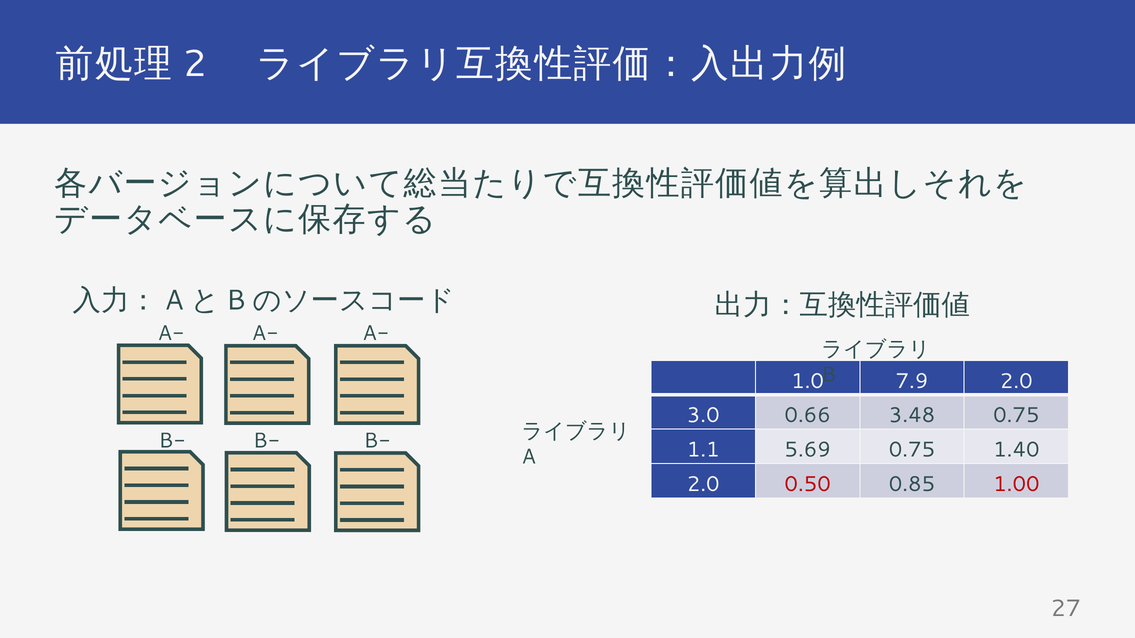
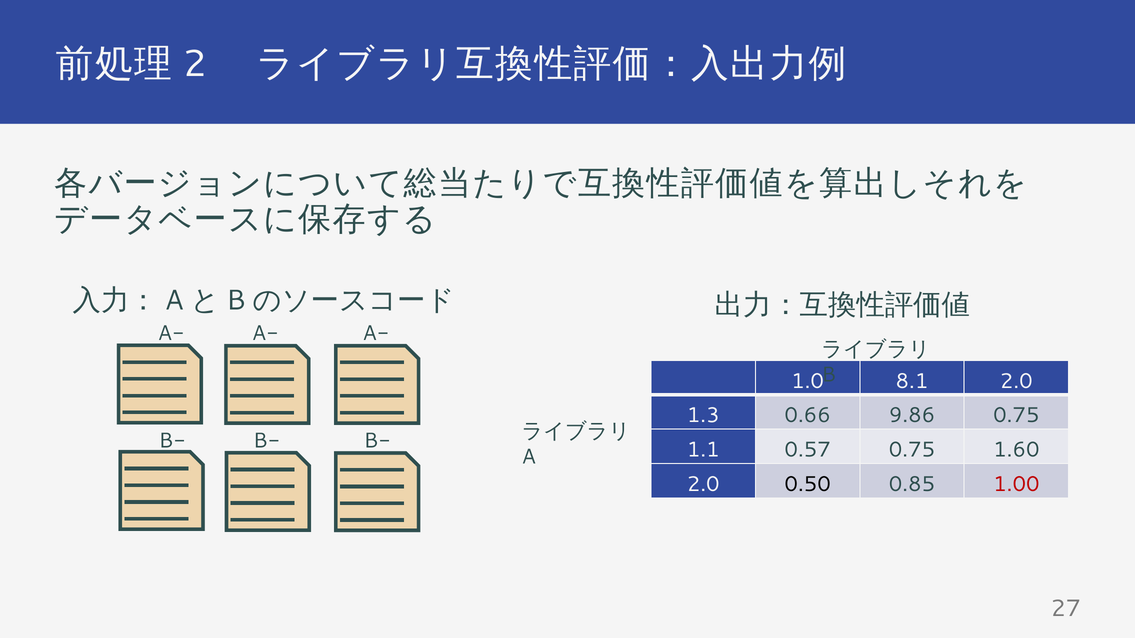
7.9: 7.9 -> 8.1
3.0: 3.0 -> 1.3
3.48: 3.48 -> 9.86
5.69: 5.69 -> 0.57
1.40: 1.40 -> 1.60
0.50 colour: red -> black
